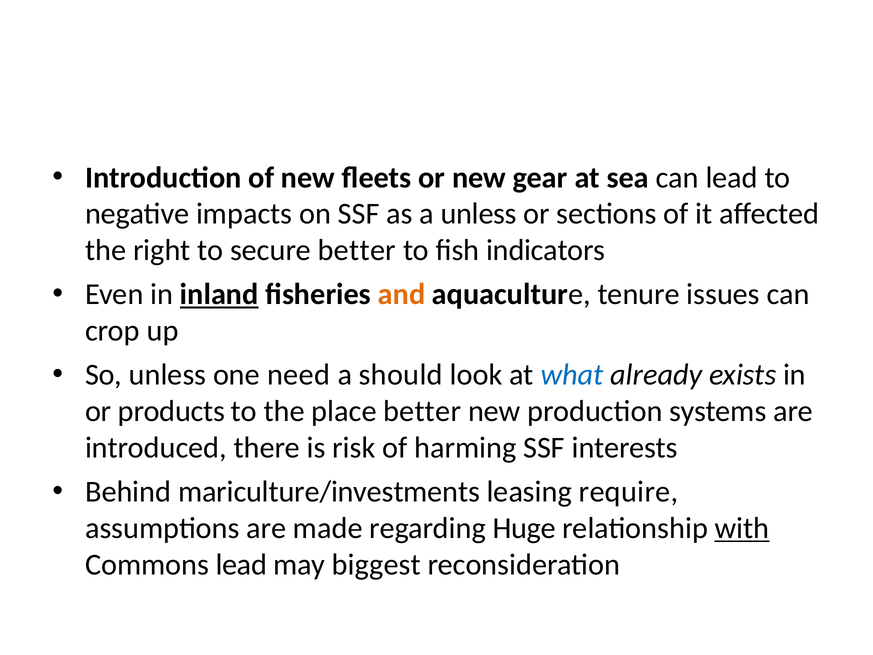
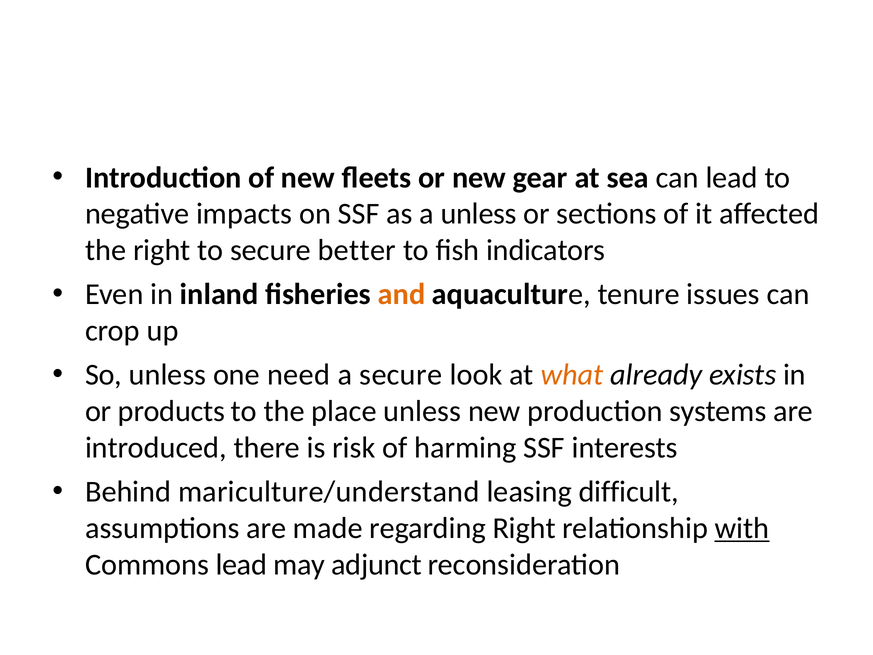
inland underline: present -> none
a should: should -> secure
what colour: blue -> orange
place better: better -> unless
mariculture/investments: mariculture/investments -> mariculture/understand
require: require -> difficult
regarding Huge: Huge -> Right
biggest: biggest -> adjunct
